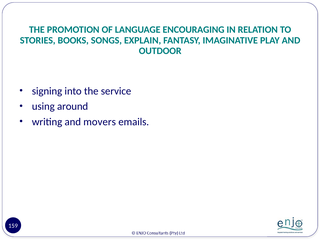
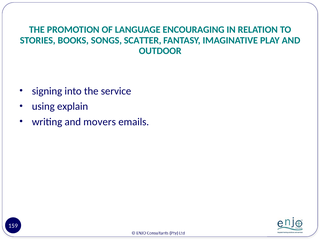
EXPLAIN: EXPLAIN -> SCATTER
around: around -> explain
